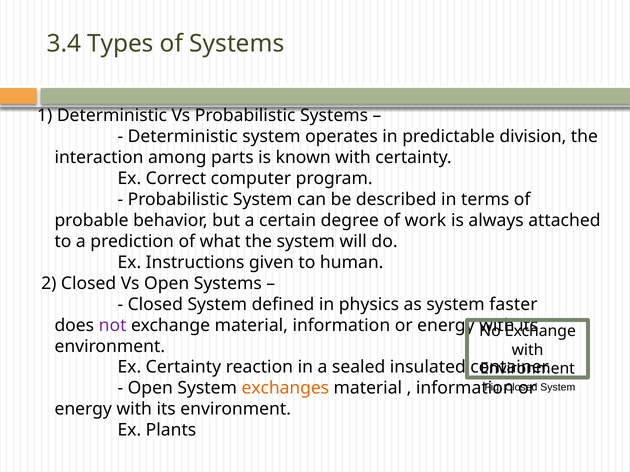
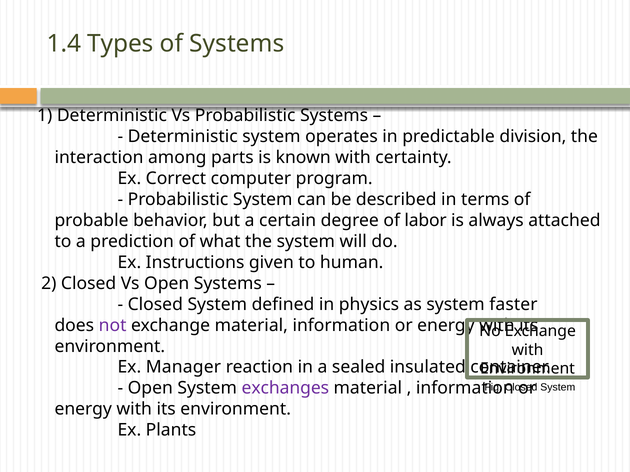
3.4: 3.4 -> 1.4
work: work -> labor
Ex Certainty: Certainty -> Manager
exchanges colour: orange -> purple
